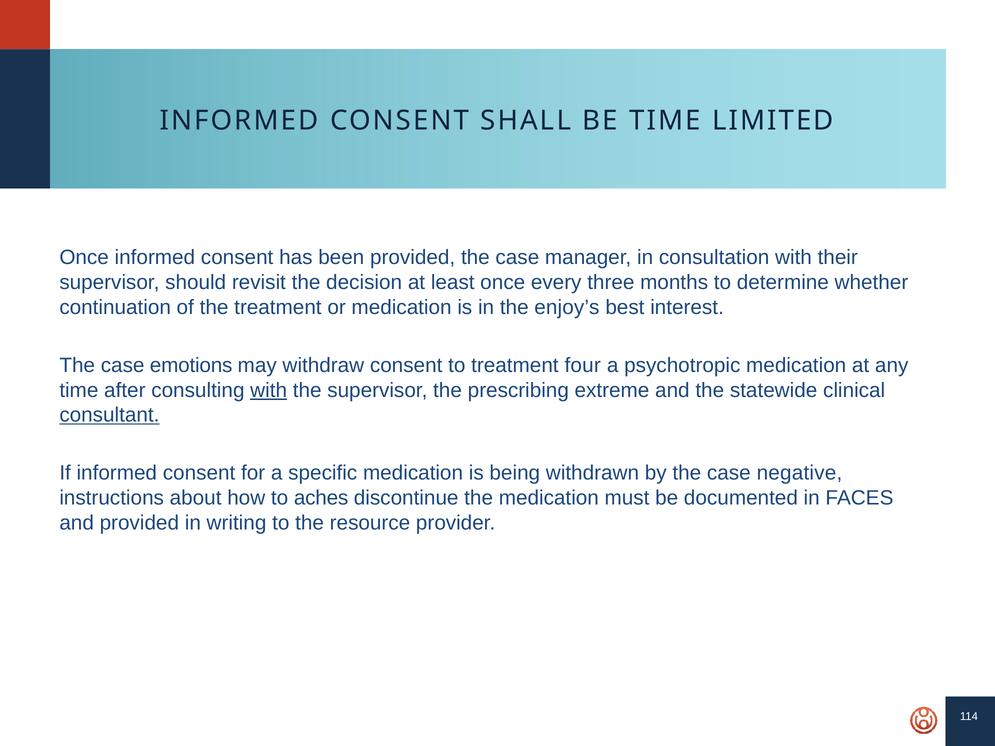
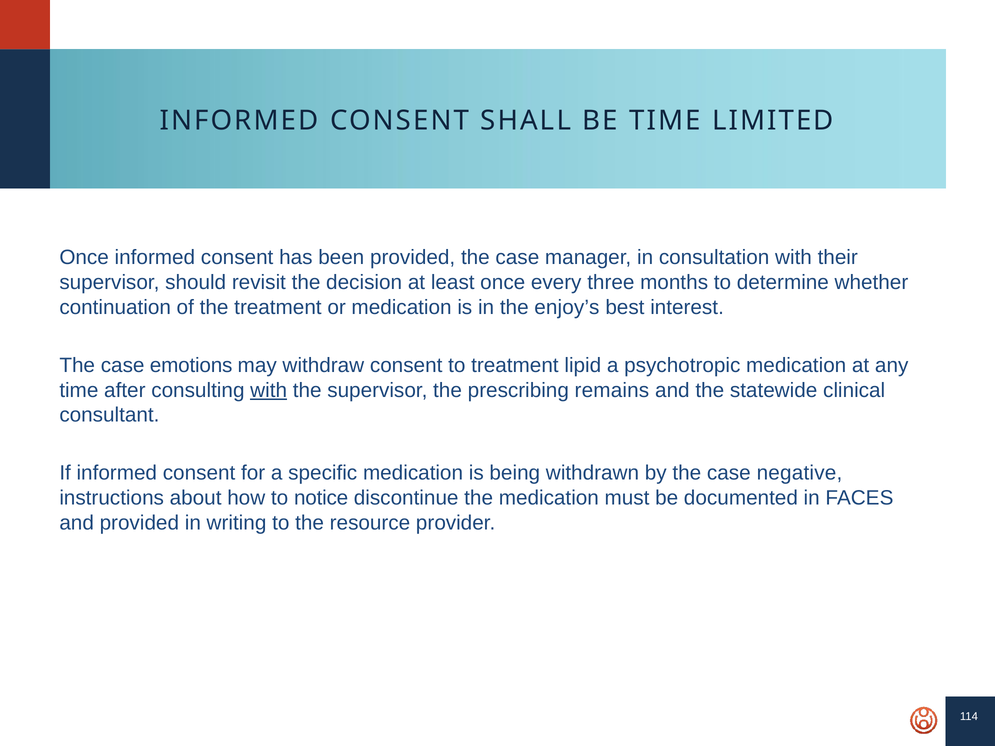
four: four -> lipid
extreme: extreme -> remains
consultant underline: present -> none
aches: aches -> notice
